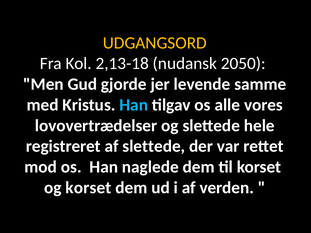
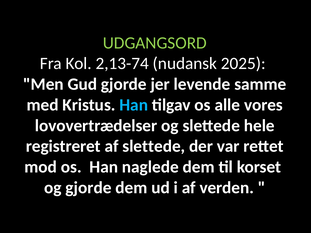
UDGANGSORD colour: yellow -> light green
2,13-18: 2,13-18 -> 2,13-74
2050: 2050 -> 2025
og korset: korset -> gjorde
